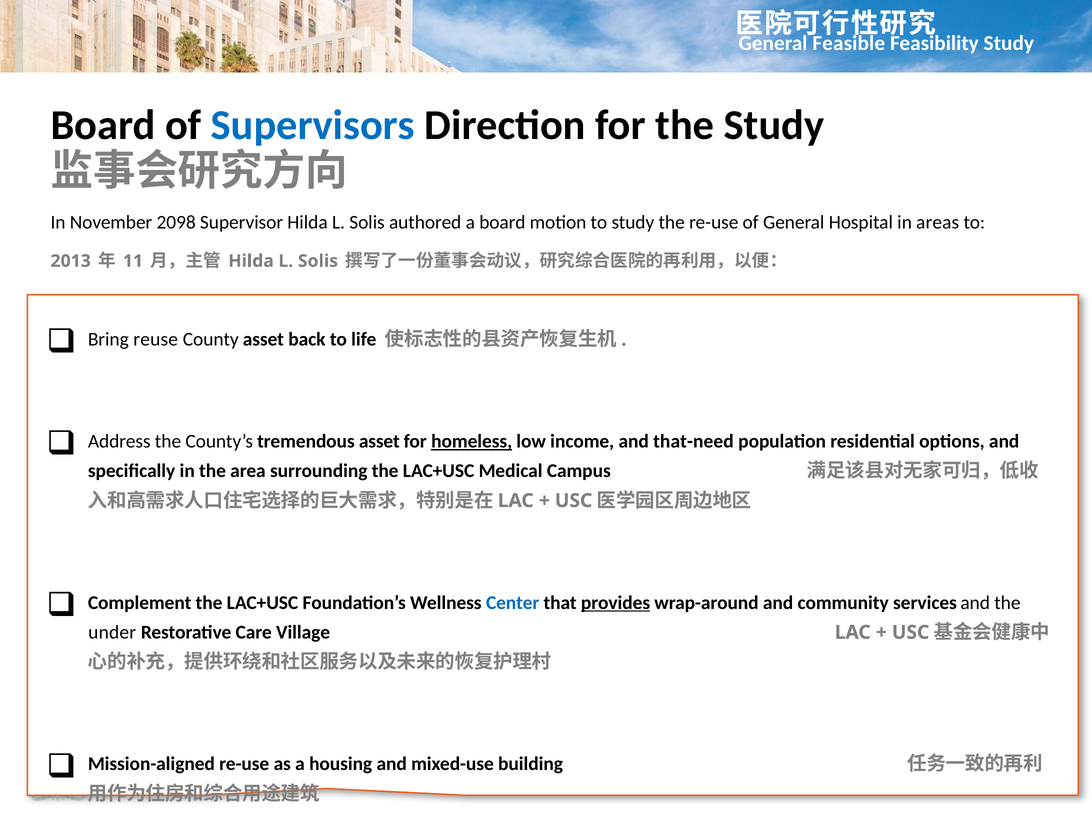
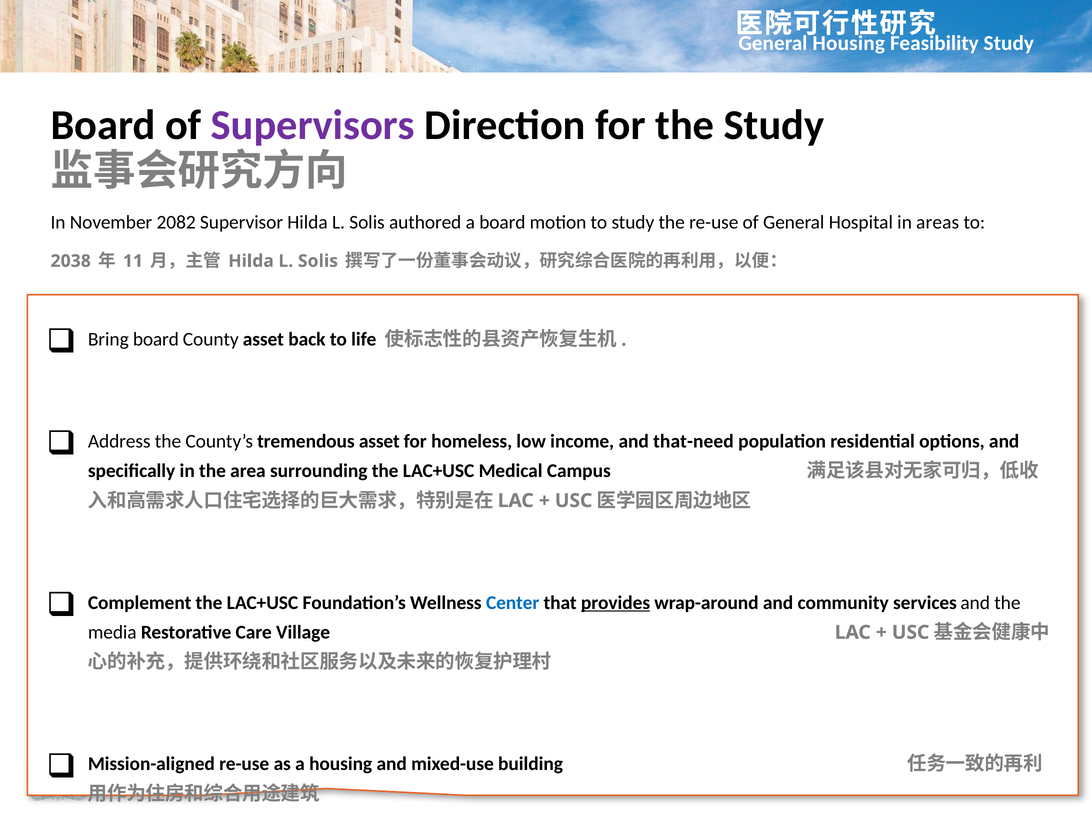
General Feasible: Feasible -> Housing
Supervisors colour: blue -> purple
2098: 2098 -> 2082
2013: 2013 -> 2038
Bring reuse: reuse -> board
homeless underline: present -> none
under: under -> media
